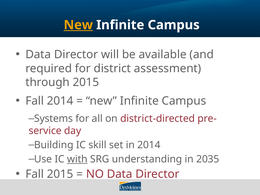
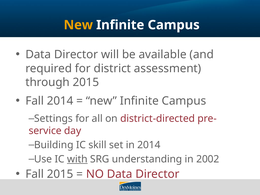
New at (78, 25) underline: present -> none
Systems: Systems -> Settings
2035: 2035 -> 2002
